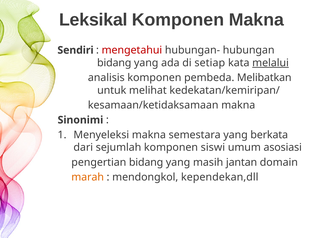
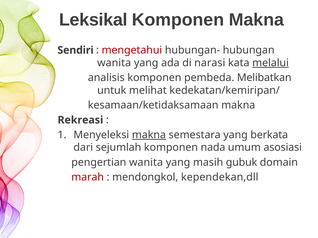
bidang at (114, 63): bidang -> wanita
setiap: setiap -> narasi
Sinonimi: Sinonimi -> Rekreasi
makna at (149, 135) underline: none -> present
siswi: siswi -> nada
pengertian bidang: bidang -> wanita
jantan: jantan -> gubuk
marah colour: orange -> red
